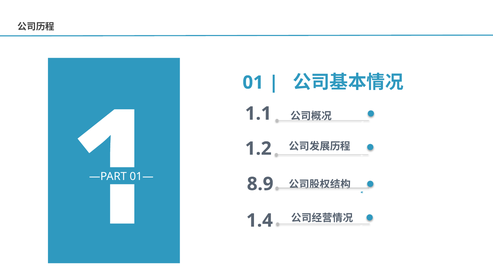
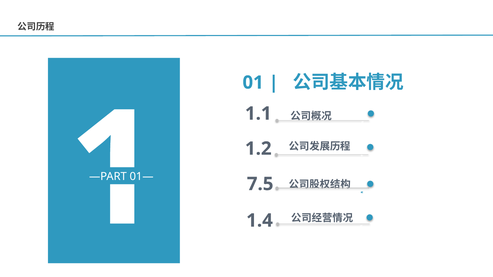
8.9: 8.9 -> 7.5
